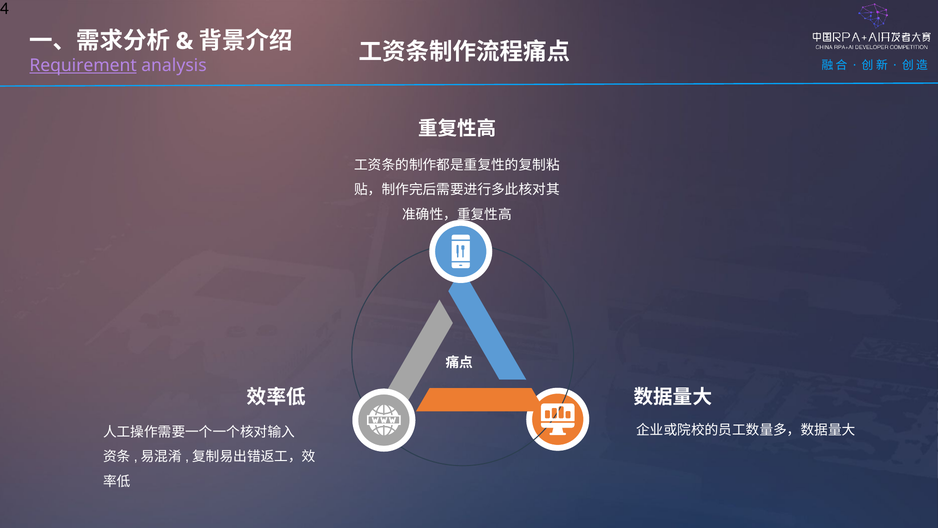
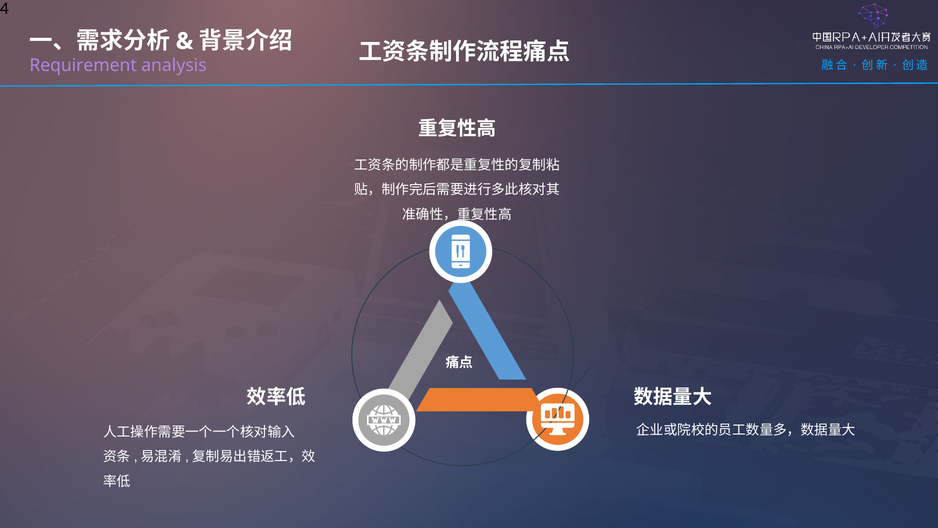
Requirement underline: present -> none
